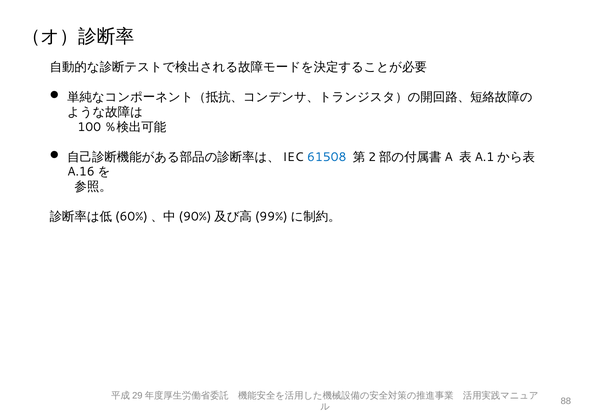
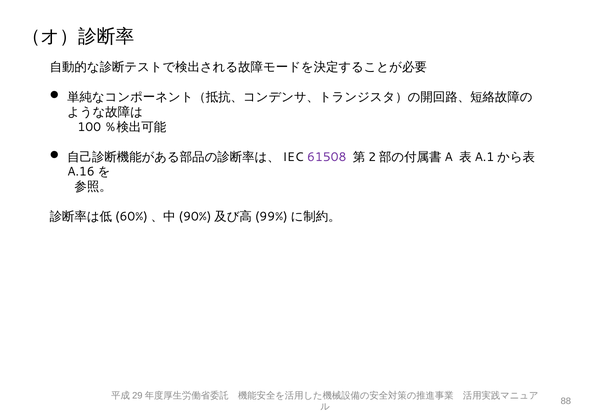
61508 colour: blue -> purple
